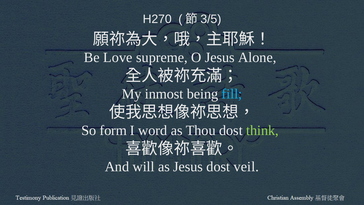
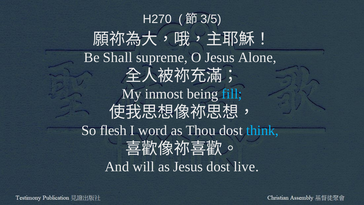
Love: Love -> Shall
form: form -> flesh
think colour: light green -> light blue
veil: veil -> live
